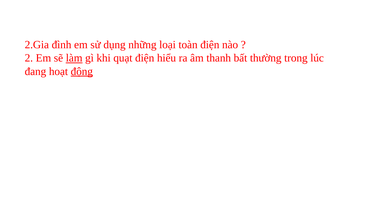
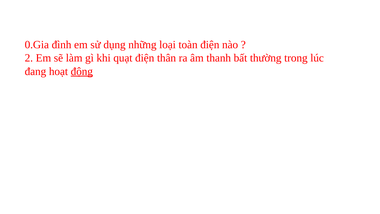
2.Gia: 2.Gia -> 0.Gia
làm underline: present -> none
hiểu: hiểu -> thân
